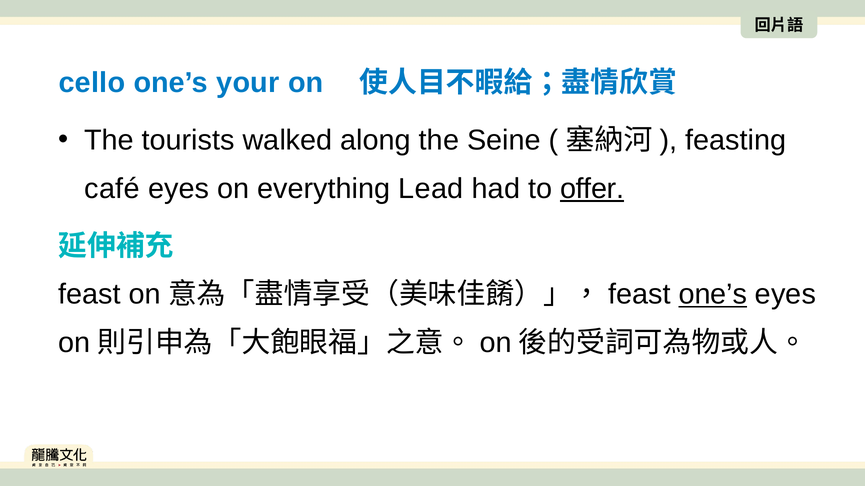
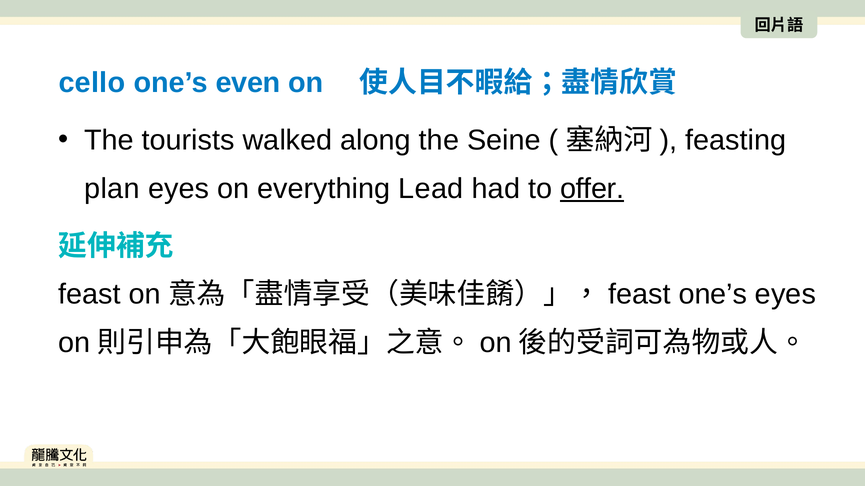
your: your -> even
café: café -> plan
one’s at (713, 295) underline: present -> none
